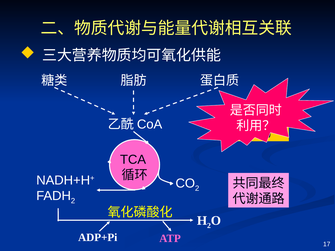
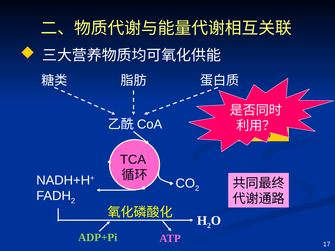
ADP+Pi colour: white -> light green
